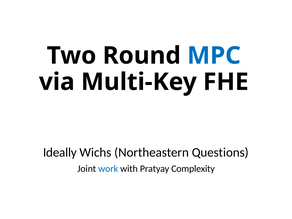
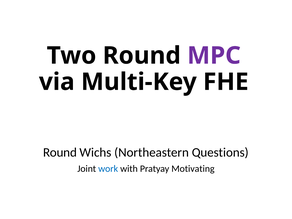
MPC colour: blue -> purple
Ideally at (60, 152): Ideally -> Round
Complexity: Complexity -> Motivating
